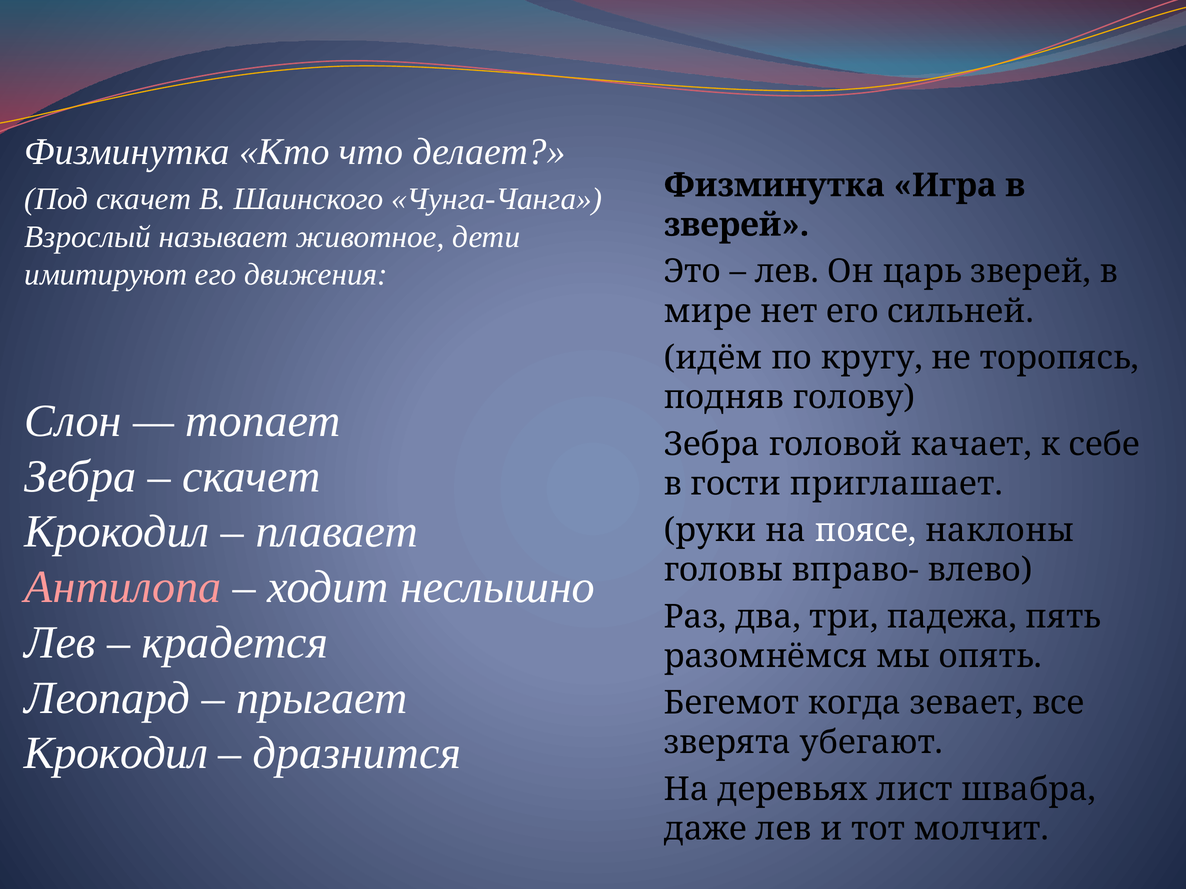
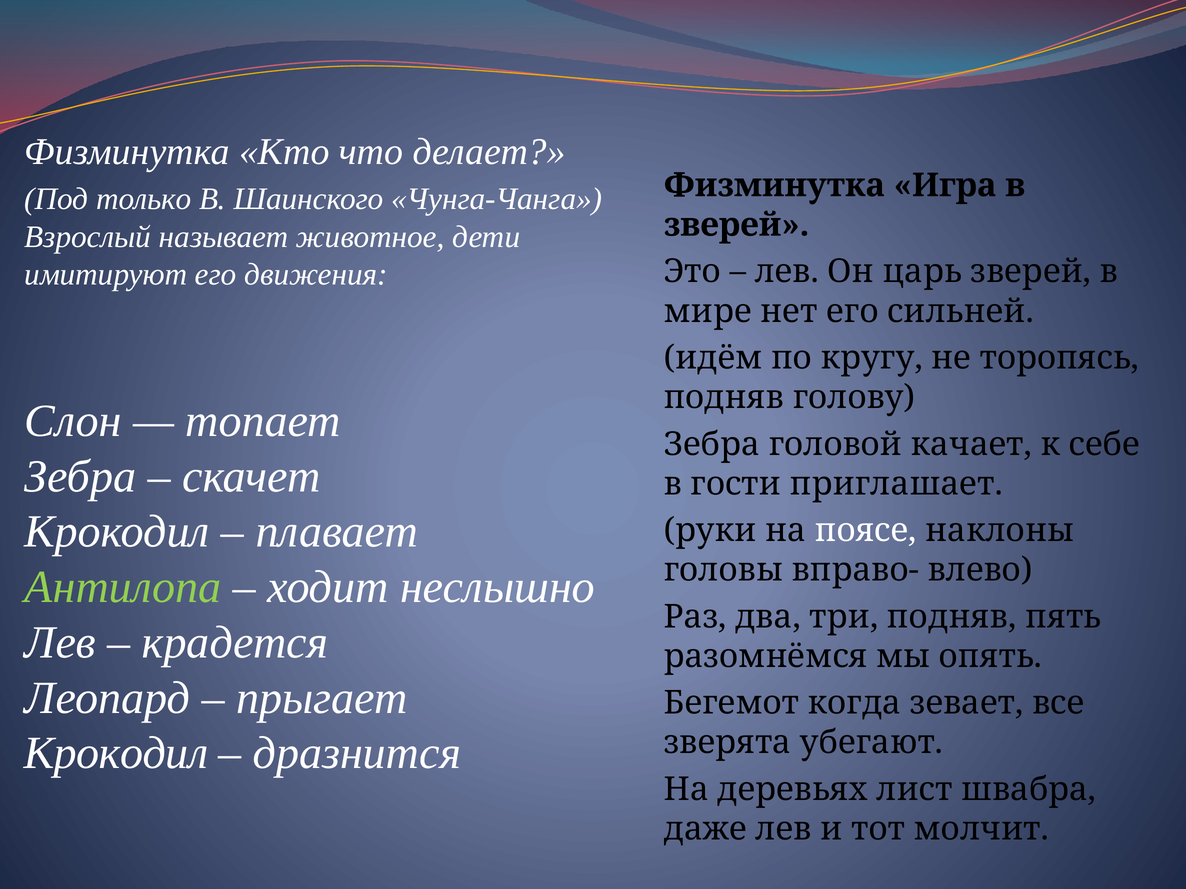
Под скачет: скачет -> только
Антилопа colour: pink -> light green
три падежа: падежа -> подняв
